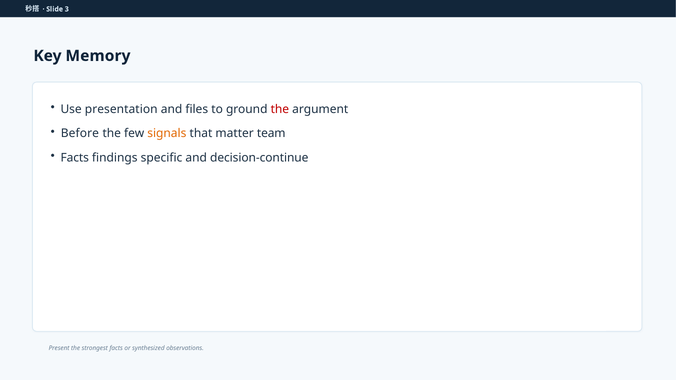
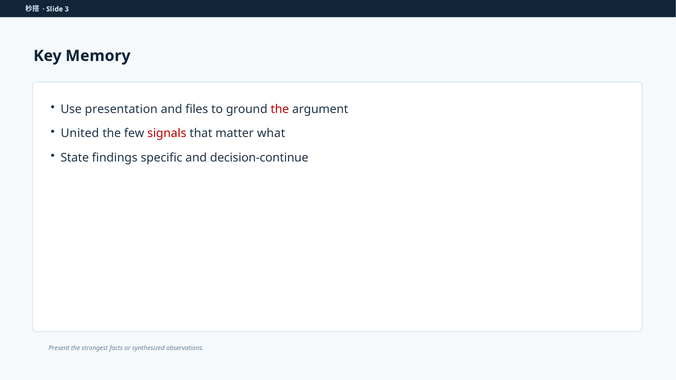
Before: Before -> United
signals colour: orange -> red
team: team -> what
Facts at (75, 158): Facts -> State
